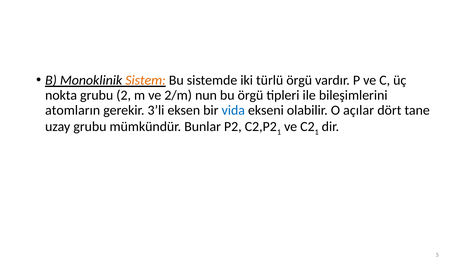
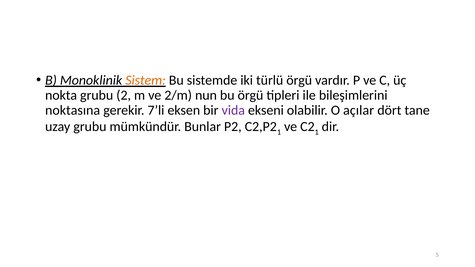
atomların: atomların -> noktasına
3’li: 3’li -> 7’li
vida colour: blue -> purple
